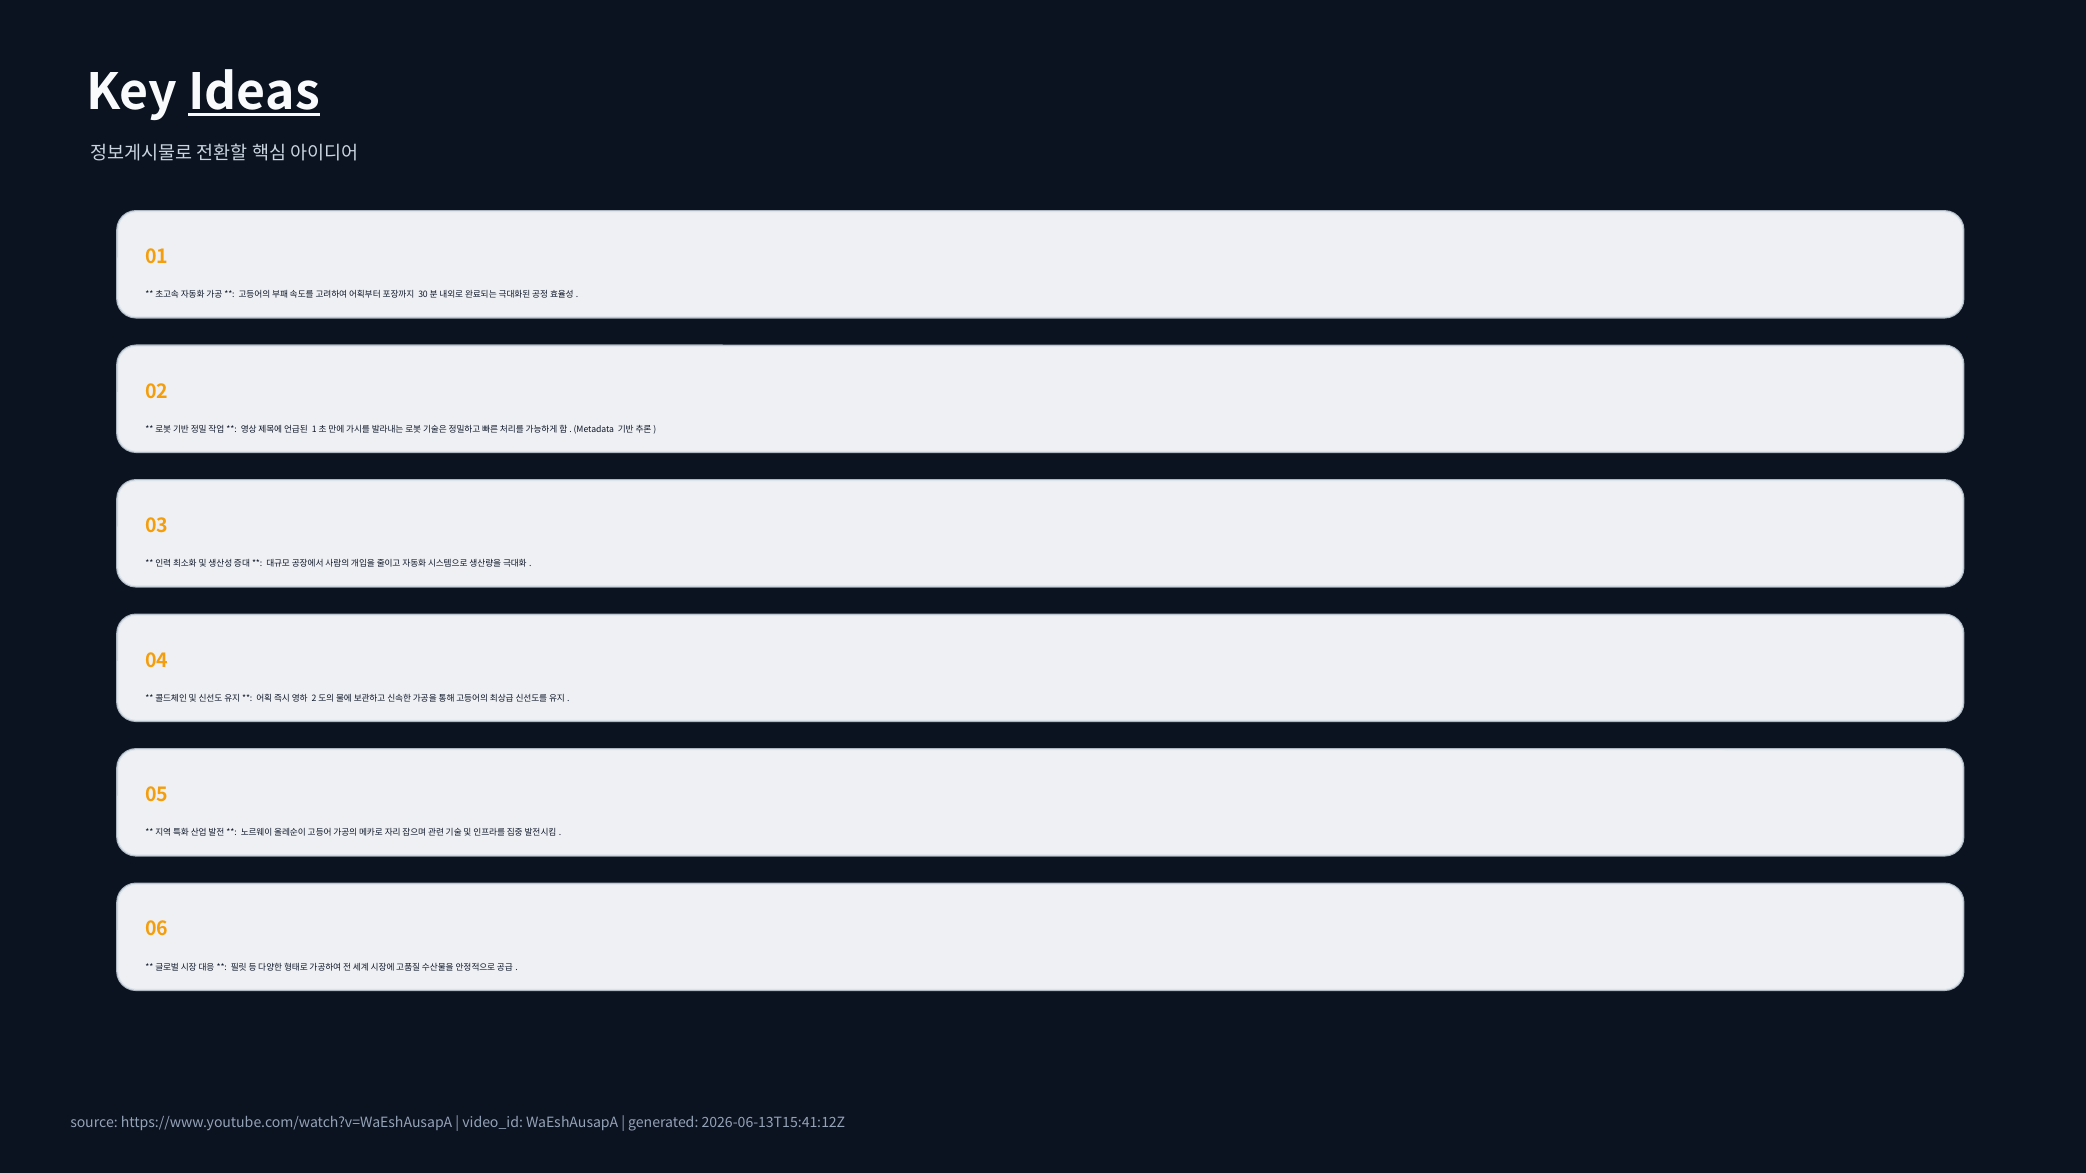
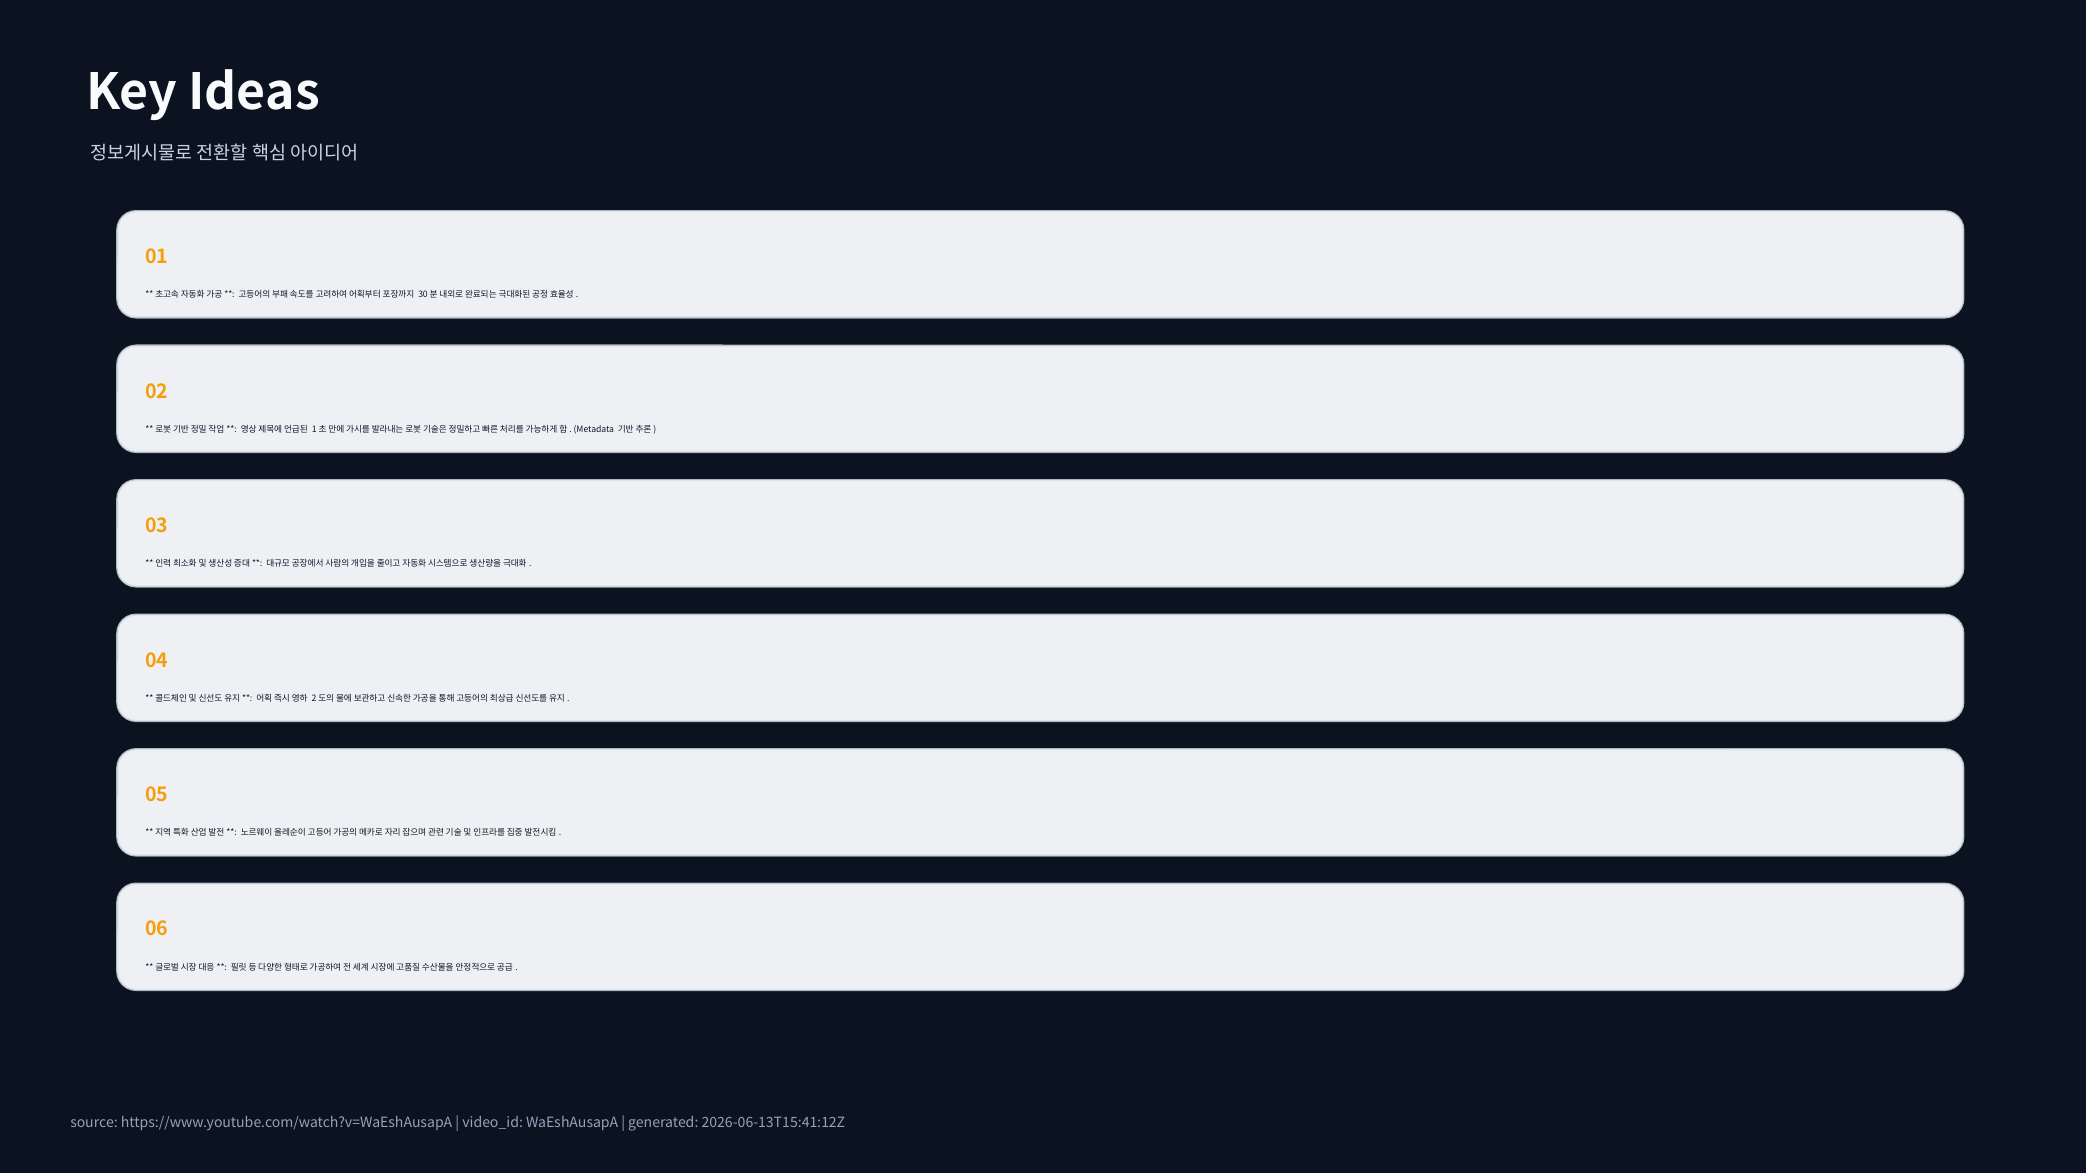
Ideas underline: present -> none
